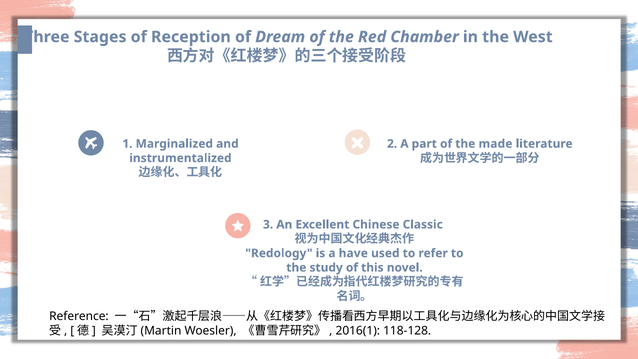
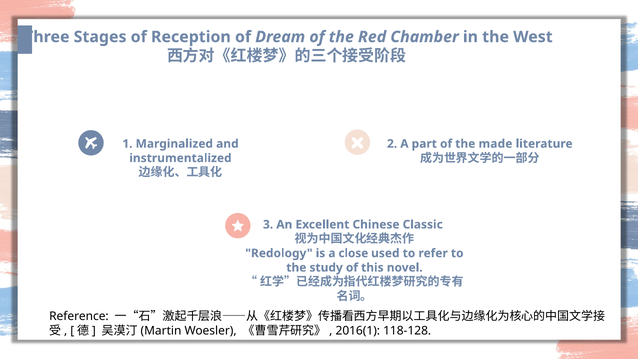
have: have -> close
